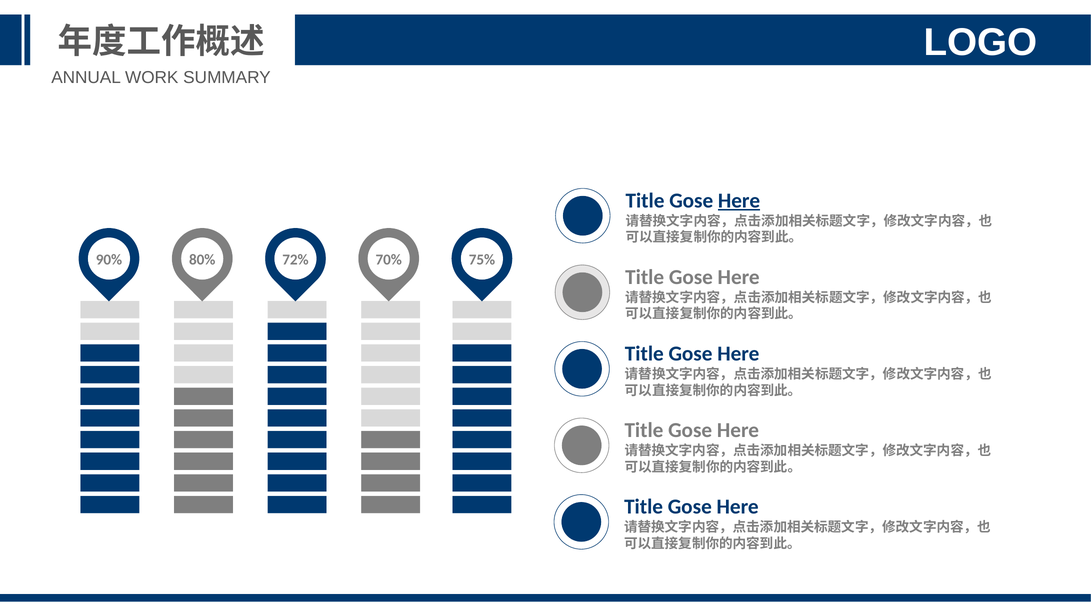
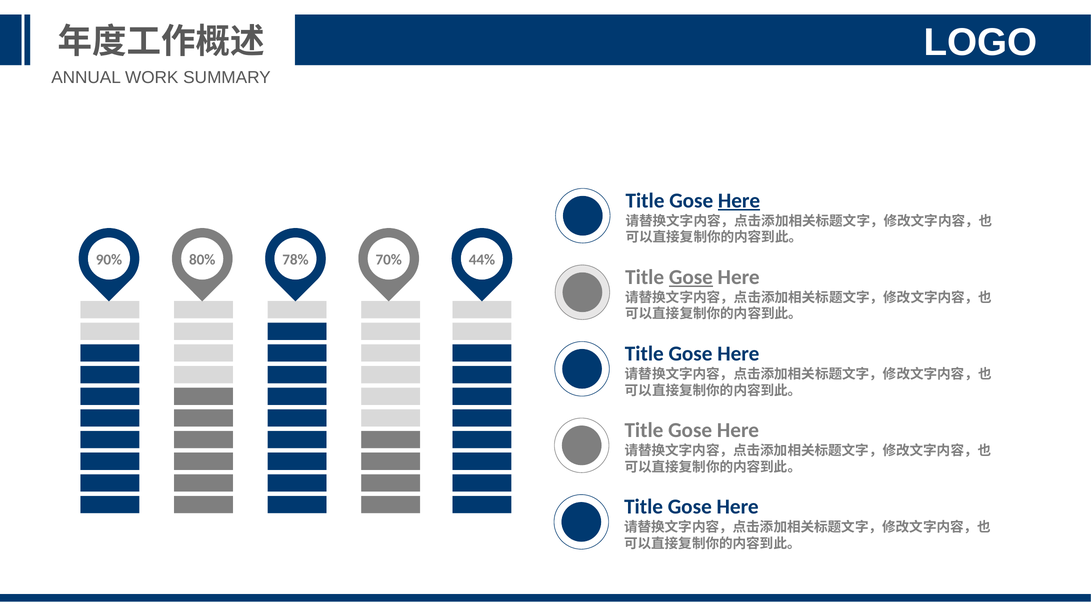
72%: 72% -> 78%
75%: 75% -> 44%
Gose at (691, 277) underline: none -> present
